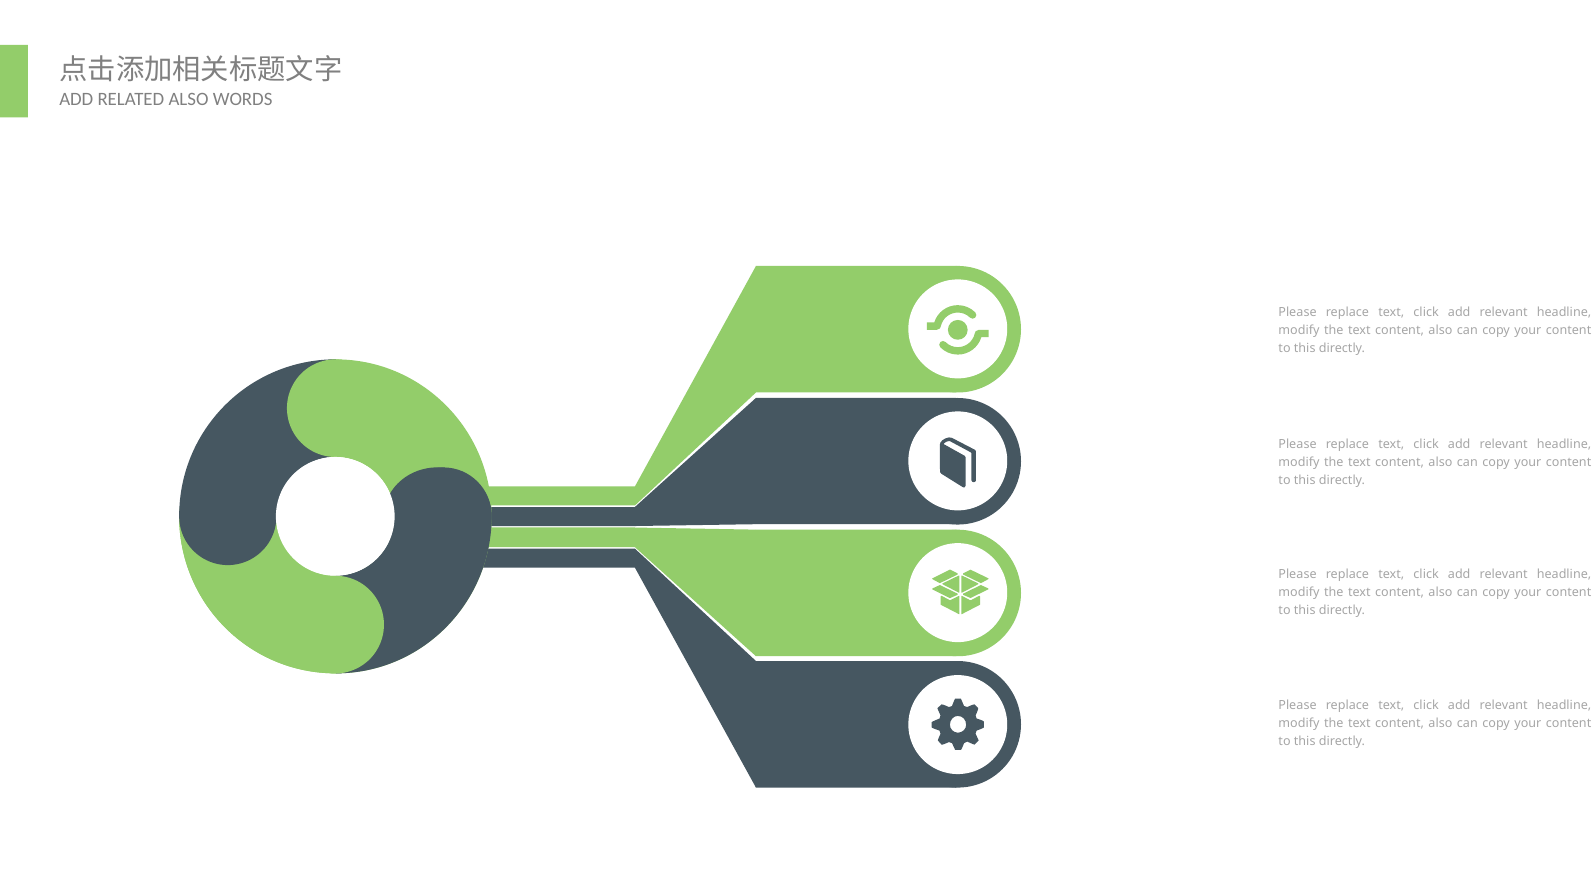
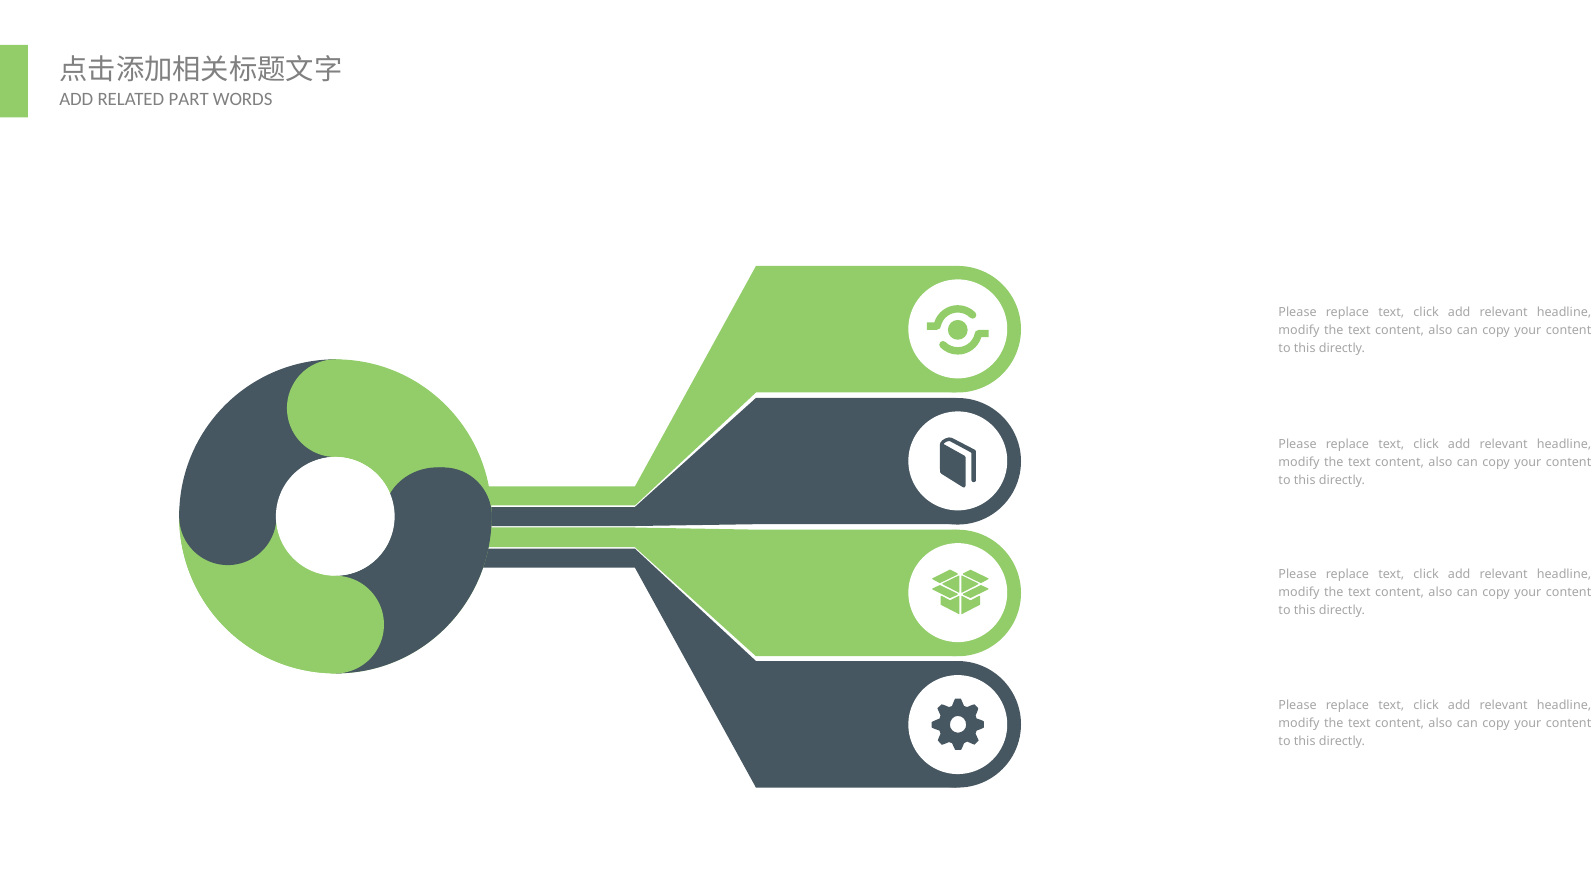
RELATED ALSO: ALSO -> PART
